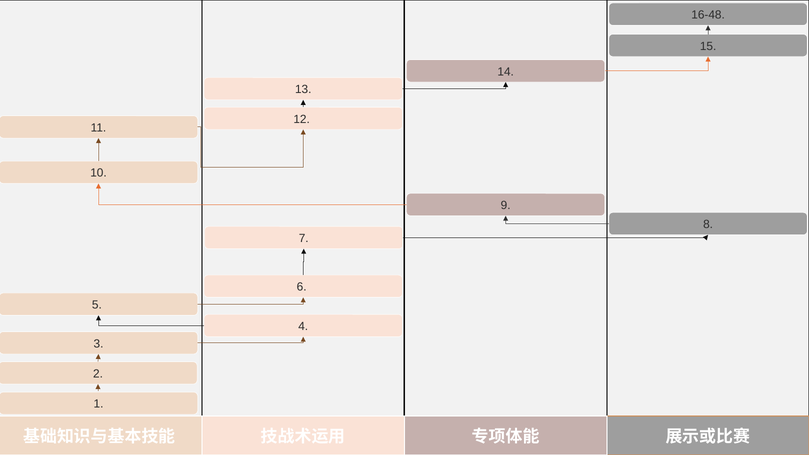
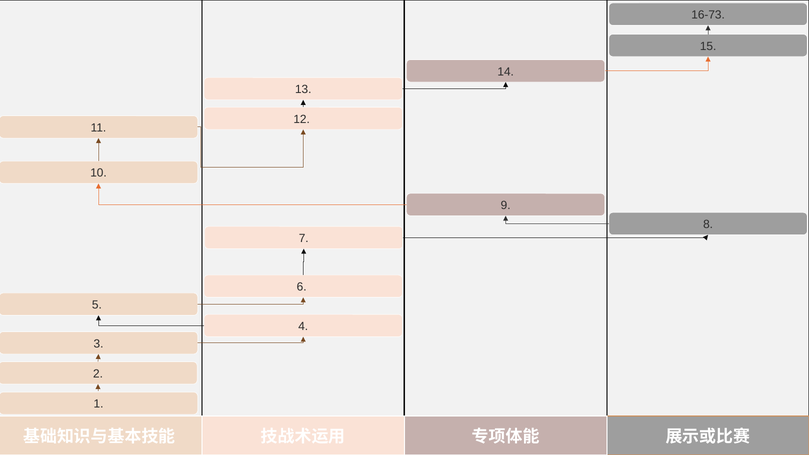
16-48: 16-48 -> 16-73
